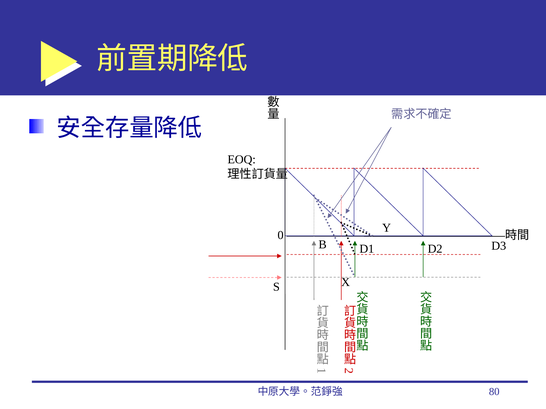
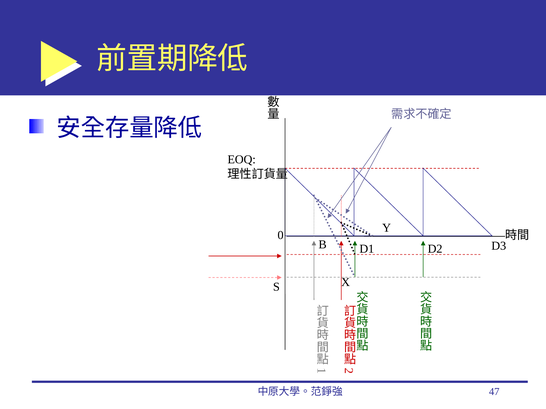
80: 80 -> 47
